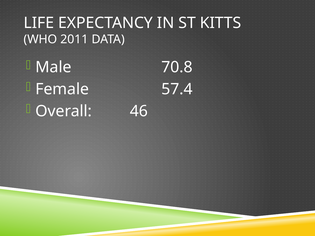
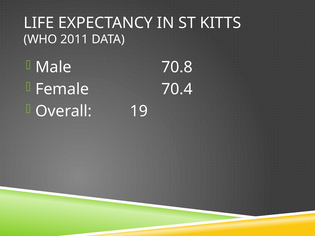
57.4: 57.4 -> 70.4
46: 46 -> 19
